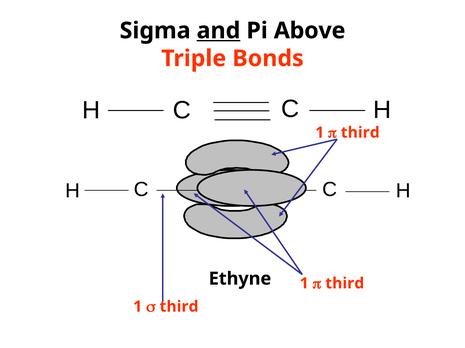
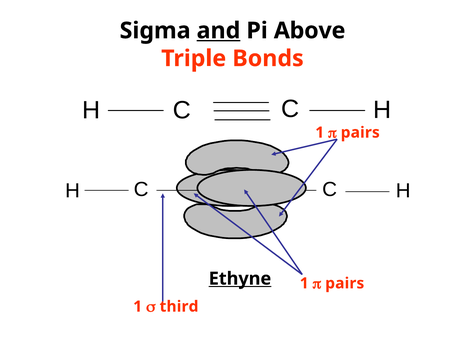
third at (360, 133): third -> pairs
Ethyne underline: none -> present
third at (345, 284): third -> pairs
